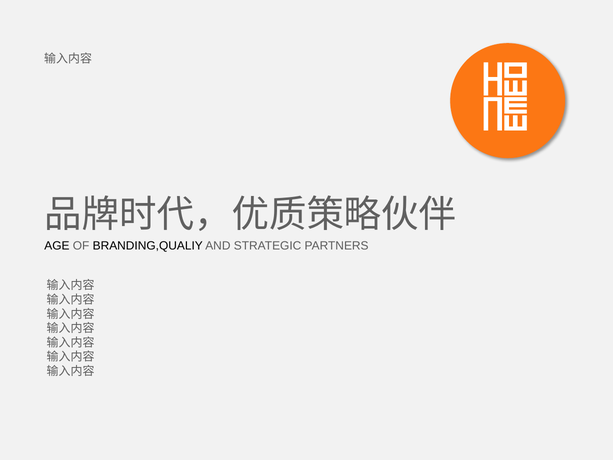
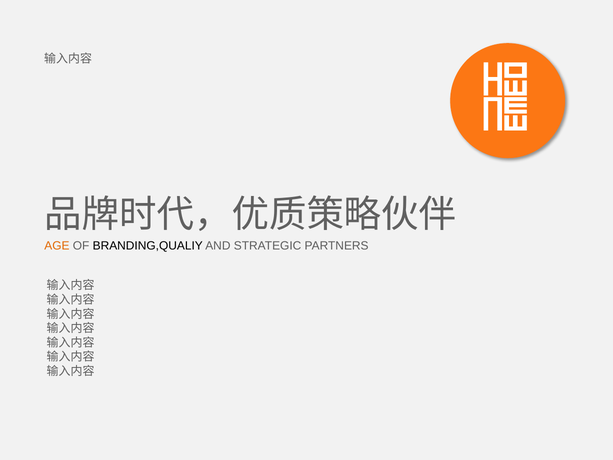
AGE colour: black -> orange
